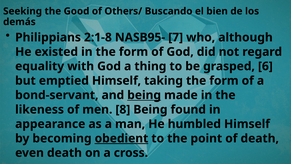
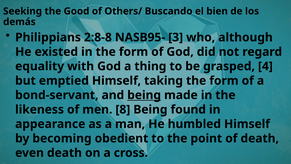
2:1-8: 2:1-8 -> 2:8-8
7: 7 -> 3
6: 6 -> 4
obedient underline: present -> none
